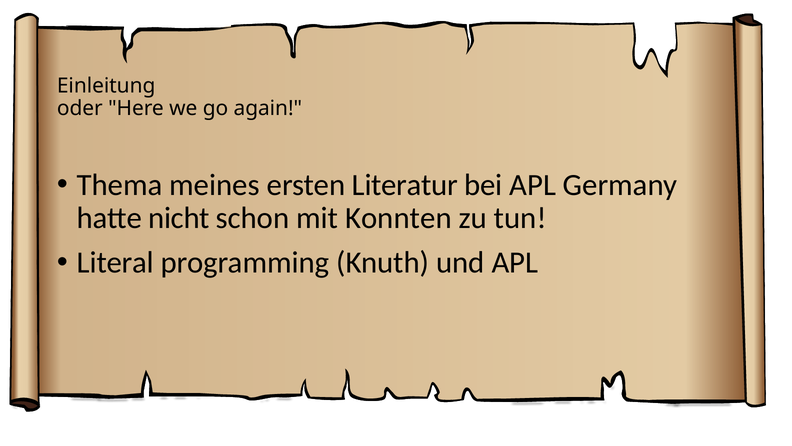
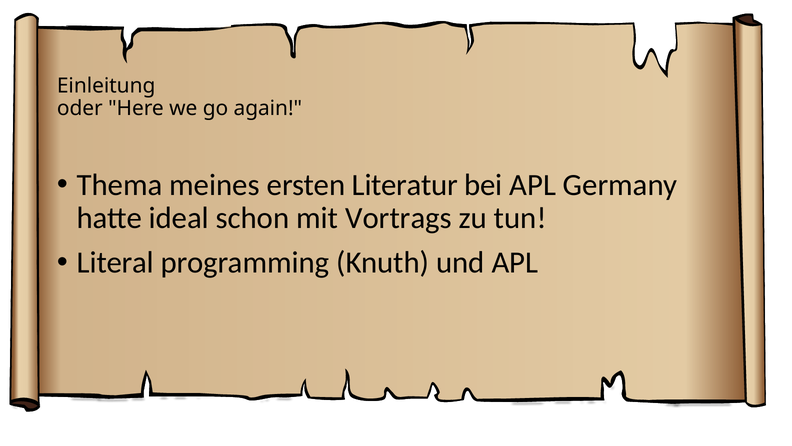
nicht: nicht -> ideal
Konnten: Konnten -> Vortrags
